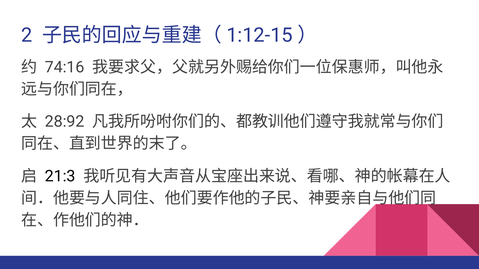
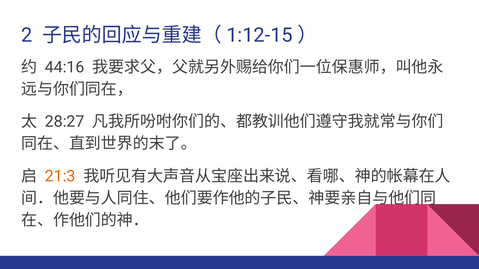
74:16: 74:16 -> 44:16
28:92: 28:92 -> 28:27
21:3 colour: black -> orange
